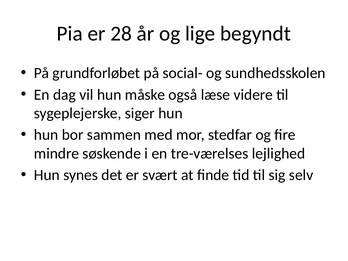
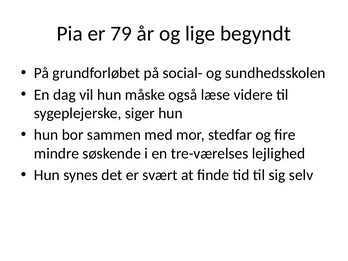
28: 28 -> 79
